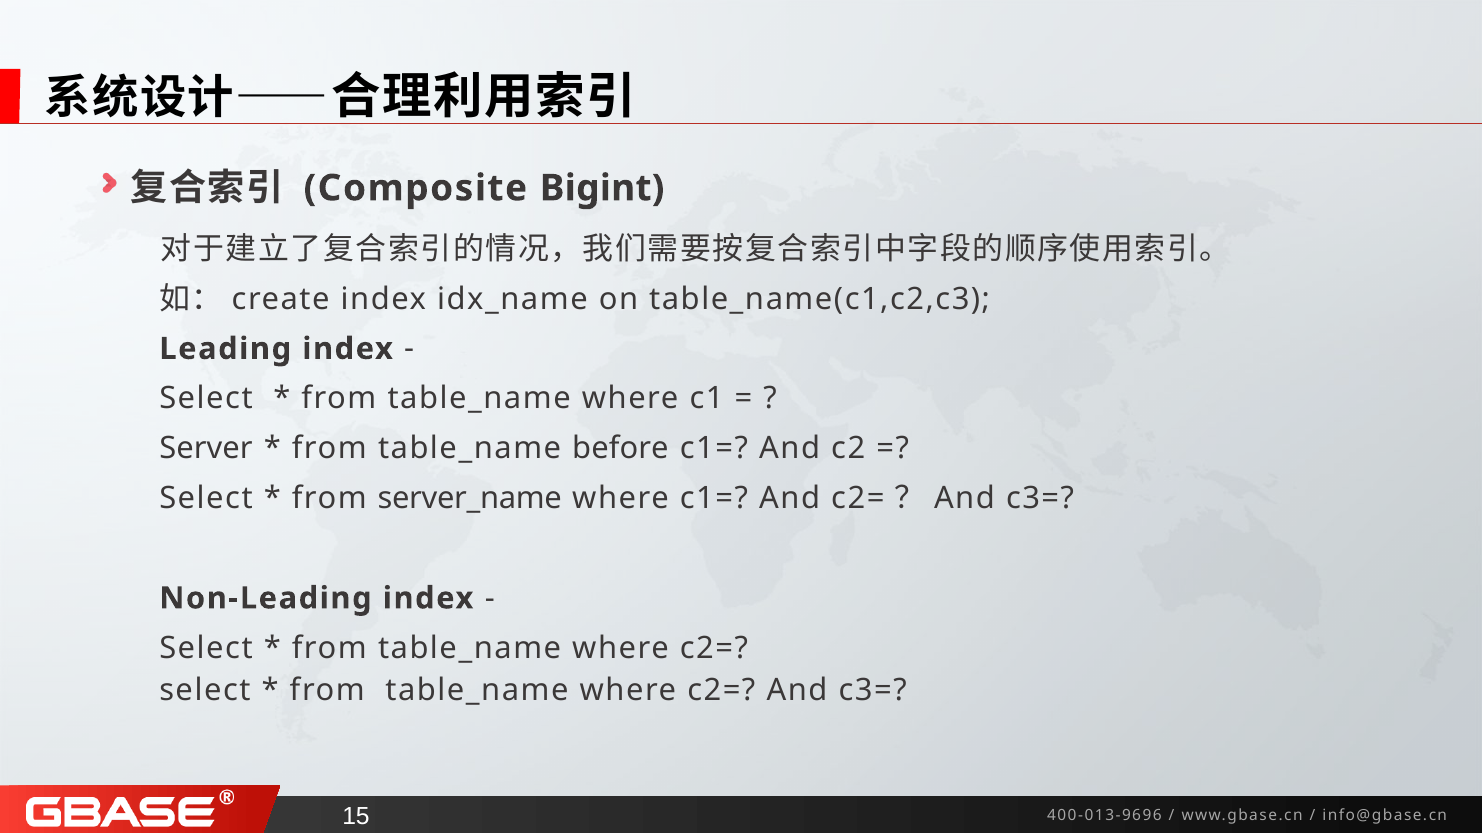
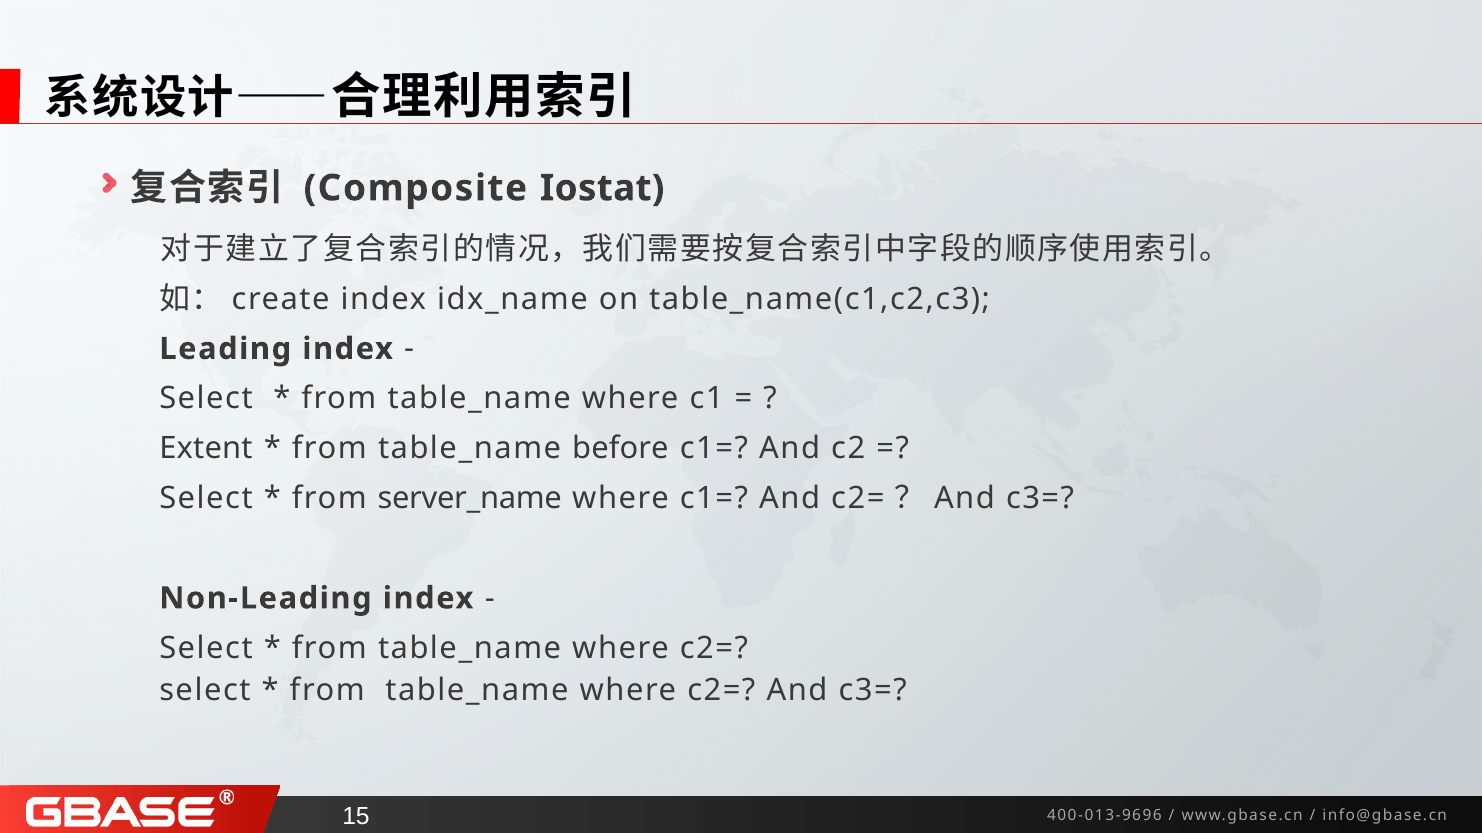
Bigint: Bigint -> Iostat
Server: Server -> Extent
